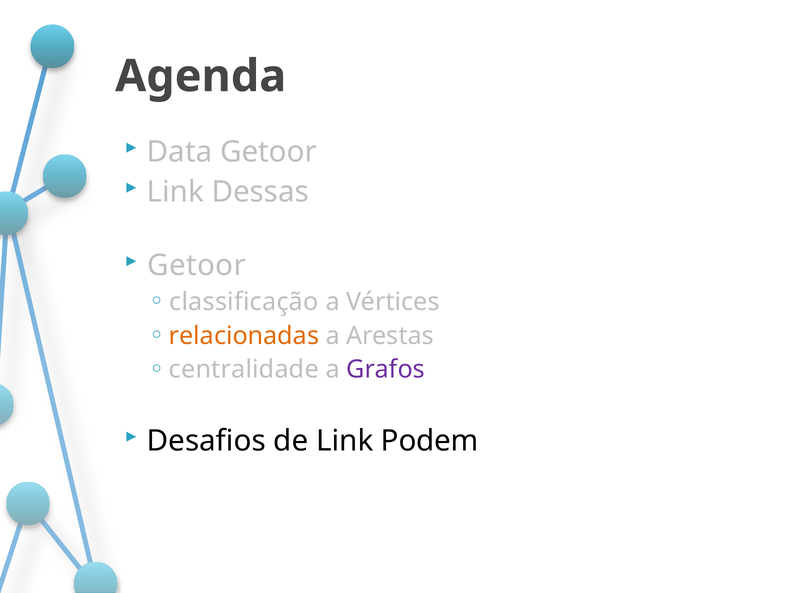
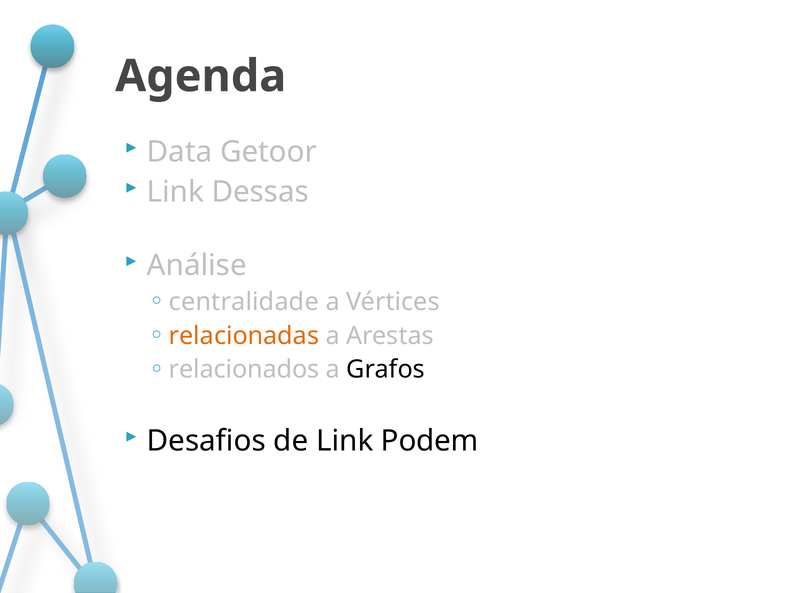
Getoor at (197, 265): Getoor -> Análise
classificação: classificação -> centralidade
centralidade: centralidade -> relacionados
Grafos colour: purple -> black
